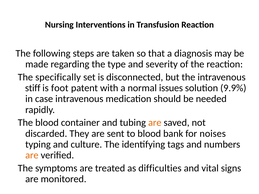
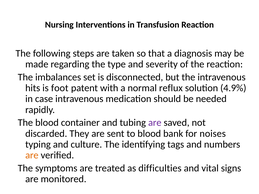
specifically: specifically -> imbalances
stiff: stiff -> hits
issues: issues -> reflux
9.9%: 9.9% -> 4.9%
are at (155, 123) colour: orange -> purple
